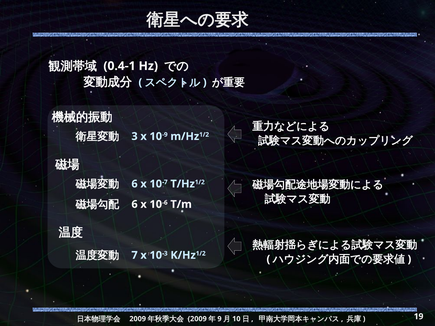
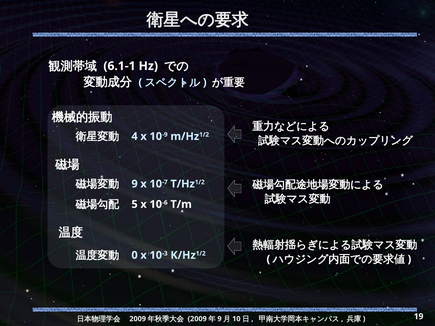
0.4-1: 0.4-1 -> 6.1-1
3: 3 -> 4
6 at (135, 184): 6 -> 9
6 at (135, 204): 6 -> 5
7: 7 -> 0
